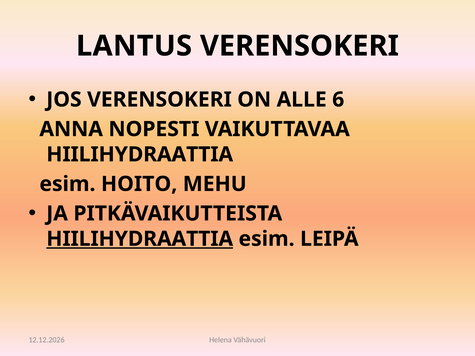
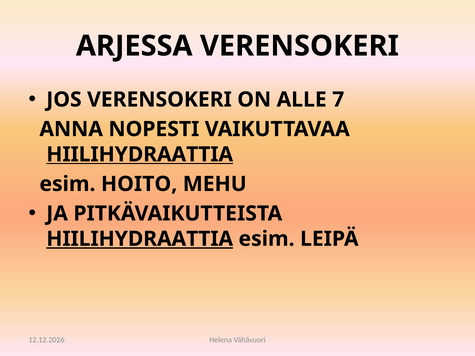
LANTUS: LANTUS -> ARJESSA
6: 6 -> 7
HIILIHYDRAATTIA at (140, 155) underline: none -> present
